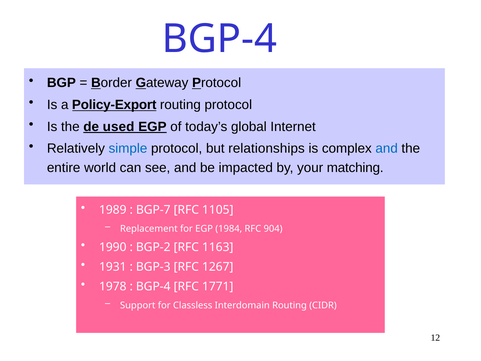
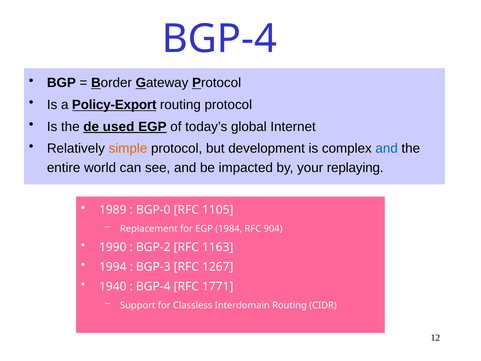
simple colour: blue -> orange
relationships: relationships -> development
matching: matching -> replaying
BGP-7: BGP-7 -> BGP-0
1931: 1931 -> 1994
1978: 1978 -> 1940
